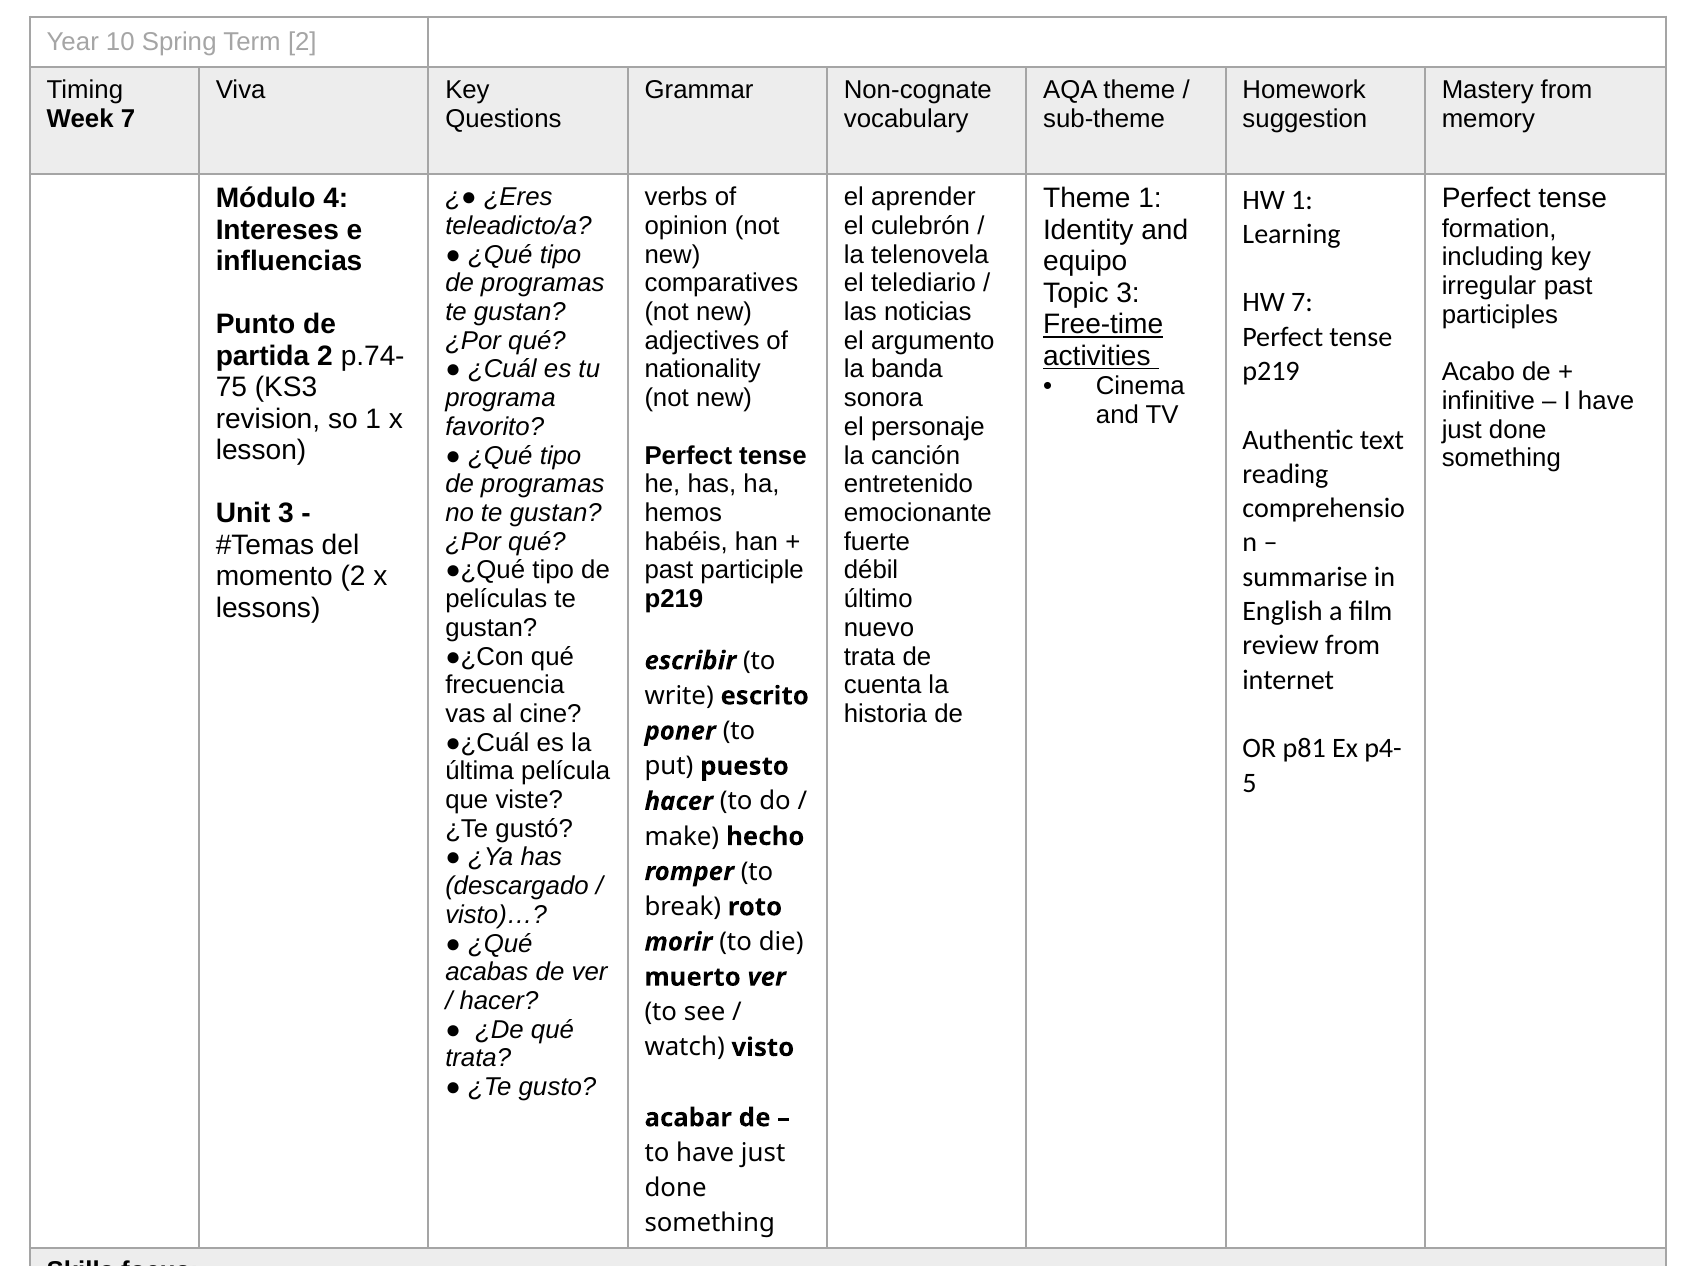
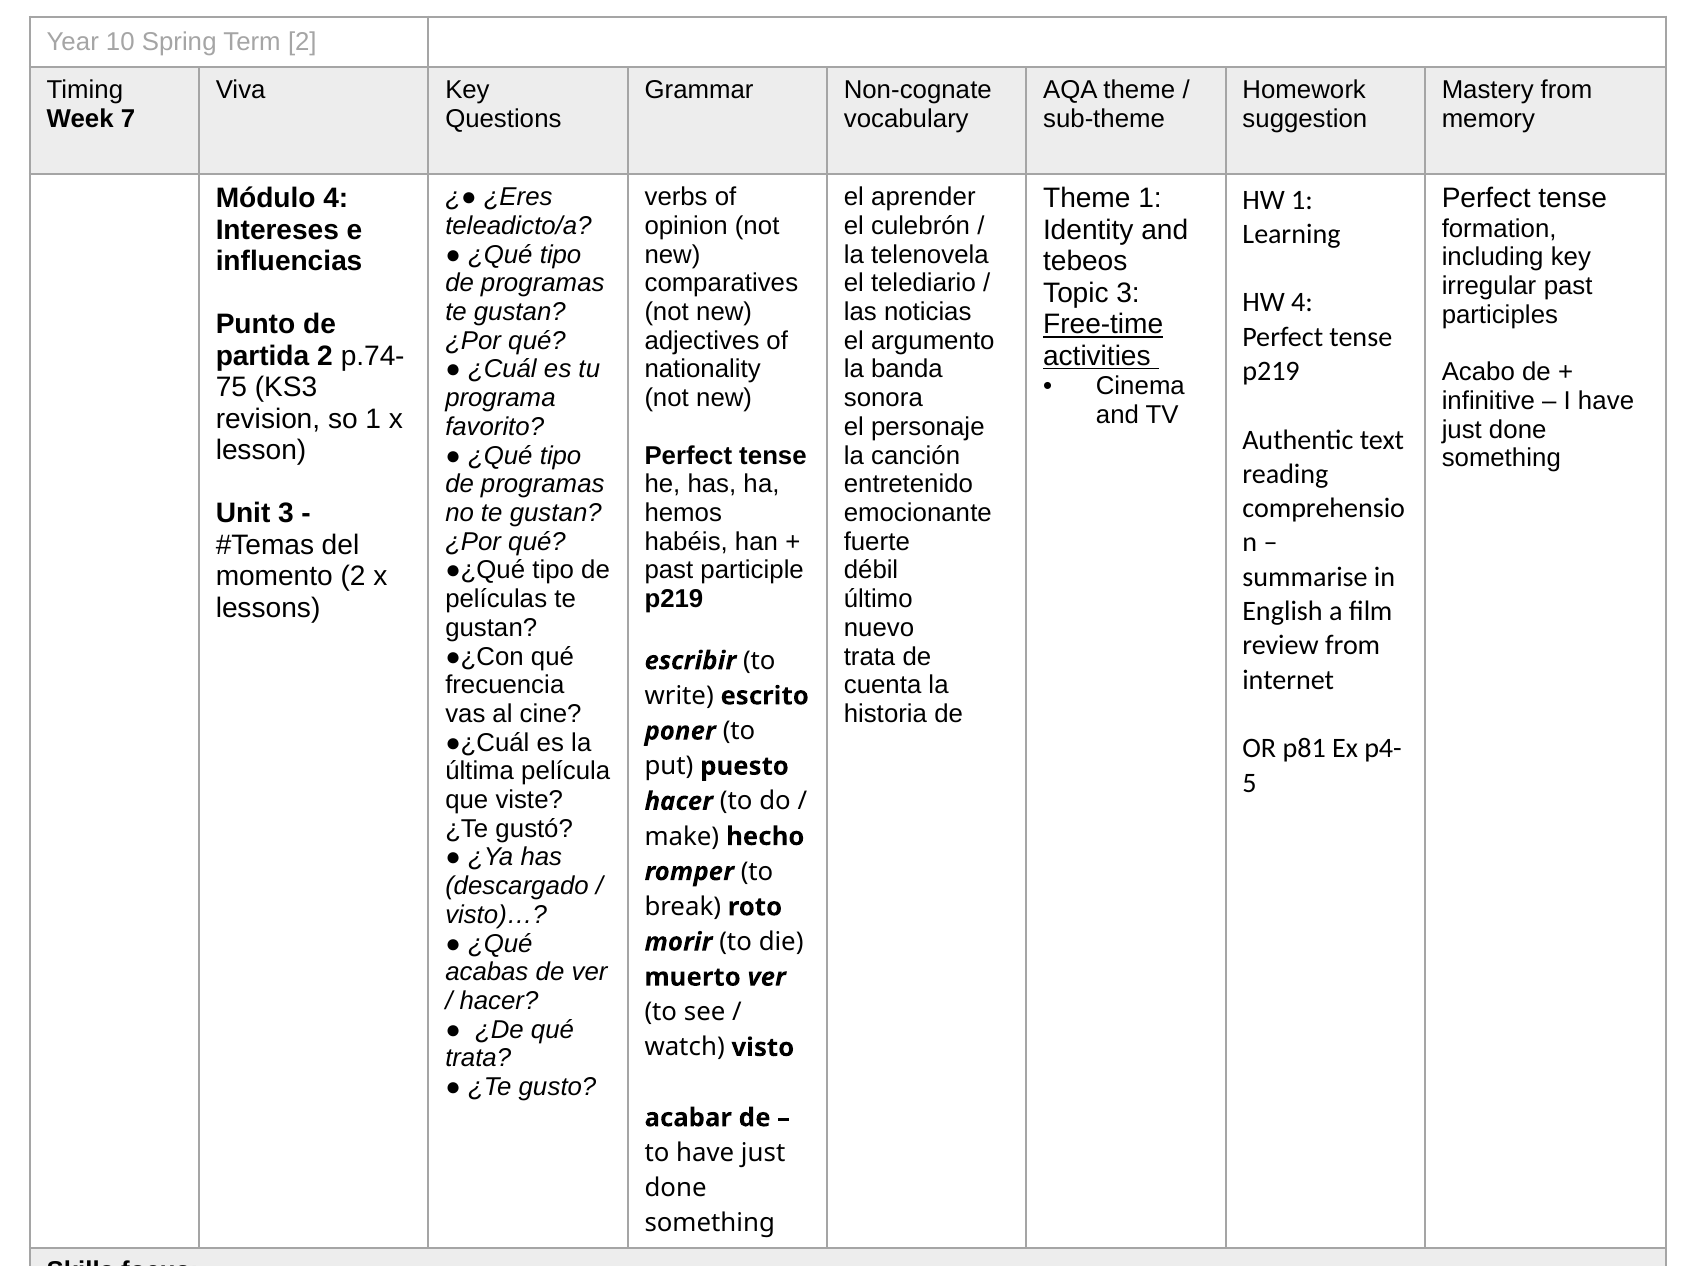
equipo: equipo -> tebeos
HW 7: 7 -> 4
